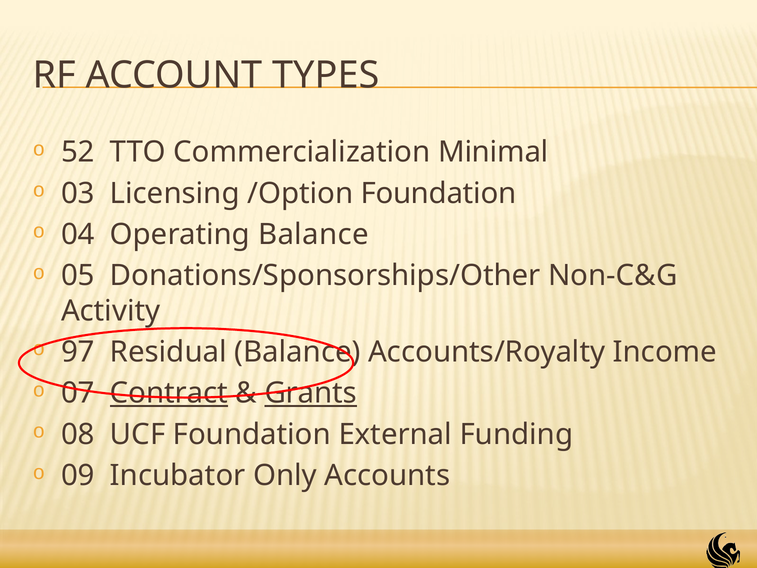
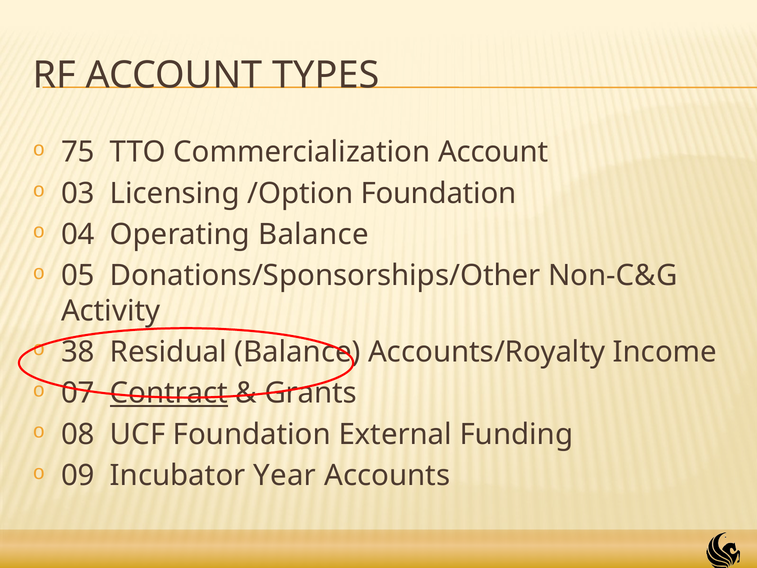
52: 52 -> 75
Commercialization Minimal: Minimal -> Account
97: 97 -> 38
Grants underline: present -> none
Only: Only -> Year
